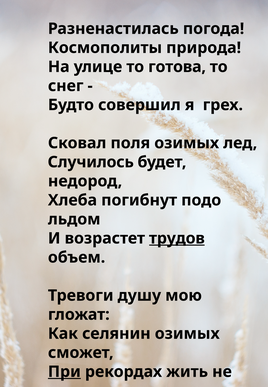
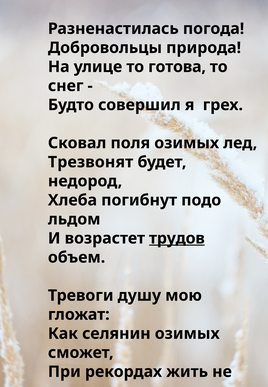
Космополиты: Космополиты -> Добровольцы
Случилось: Случилось -> Трезвонят
При underline: present -> none
